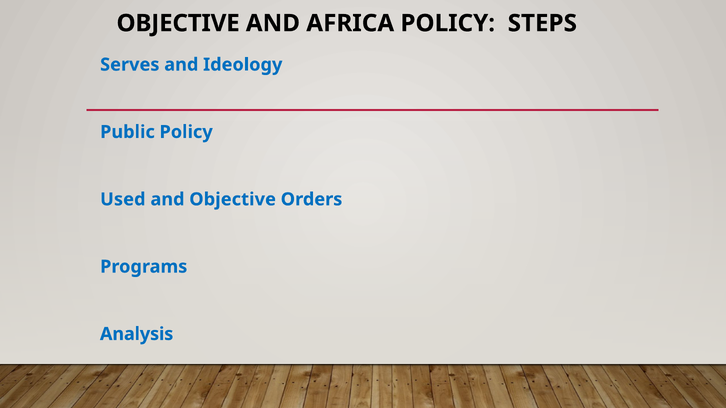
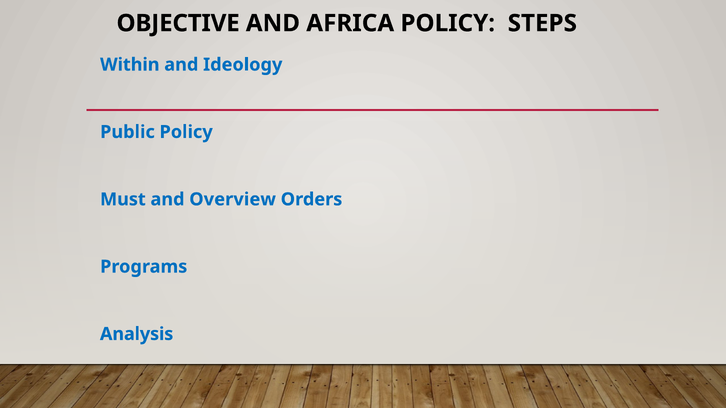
Serves: Serves -> Within
Used: Used -> Must
and Objective: Objective -> Overview
